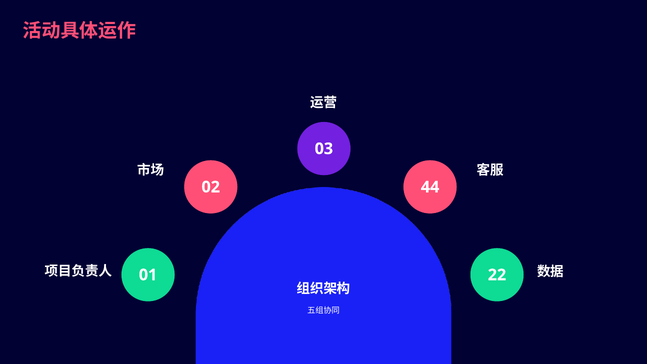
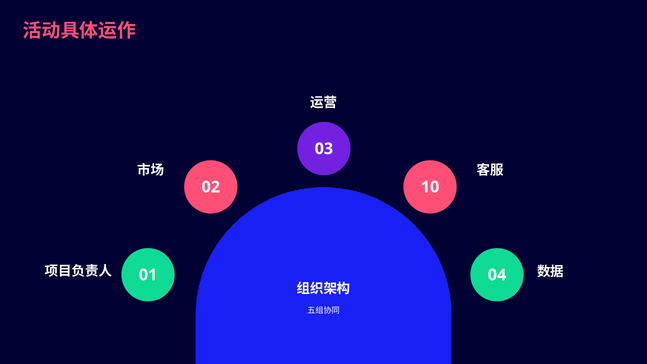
44: 44 -> 10
22: 22 -> 04
